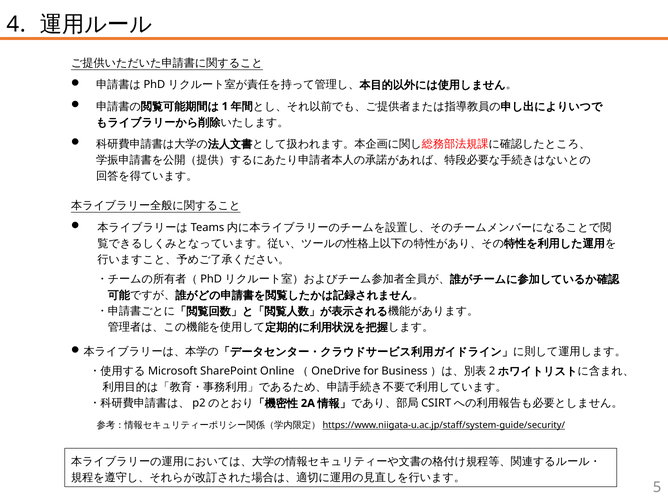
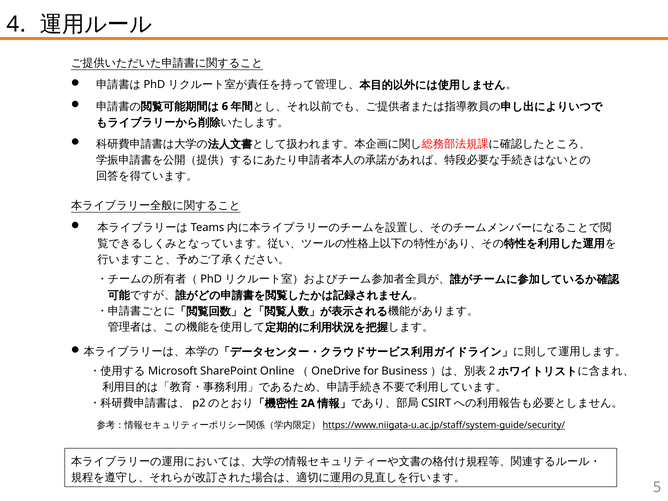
1: 1 -> 6
